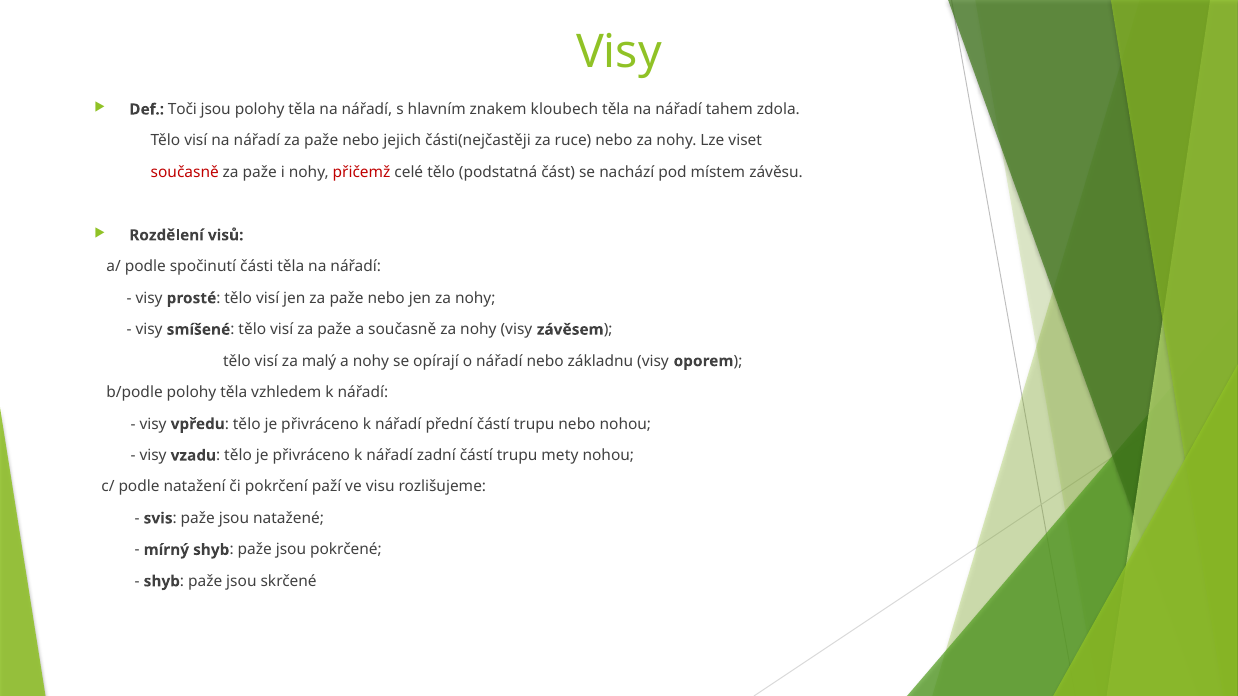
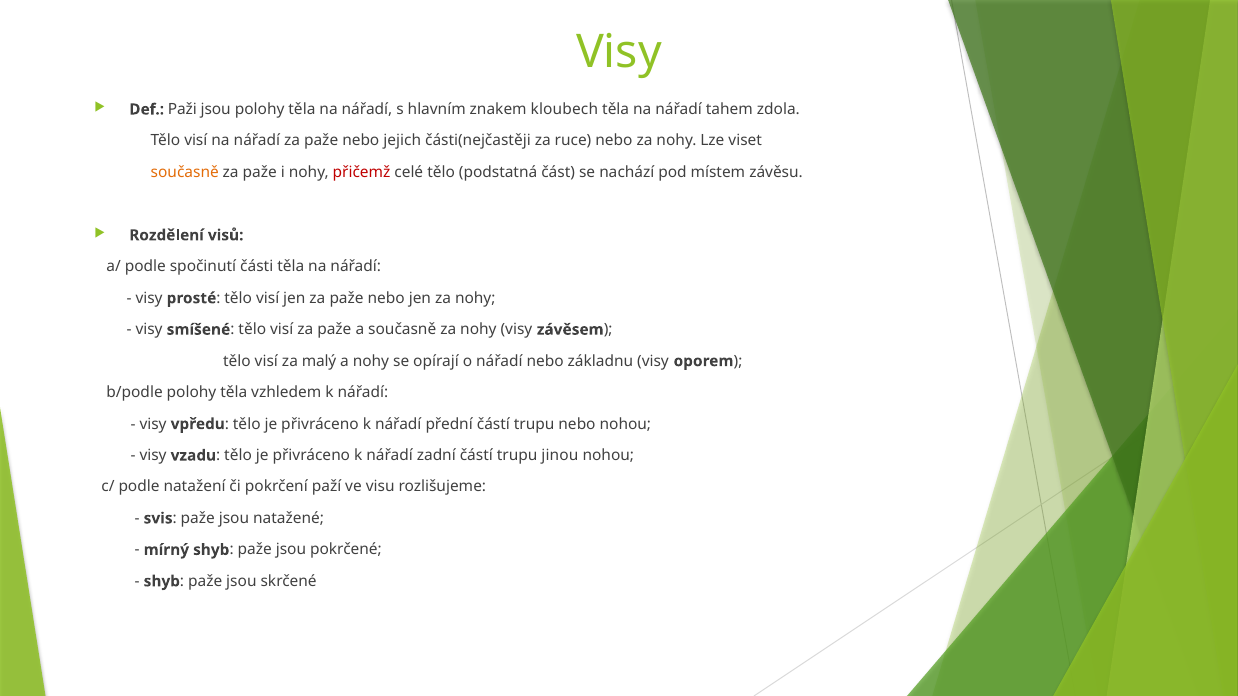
Toči: Toči -> Paži
současně at (185, 172) colour: red -> orange
mety: mety -> jinou
